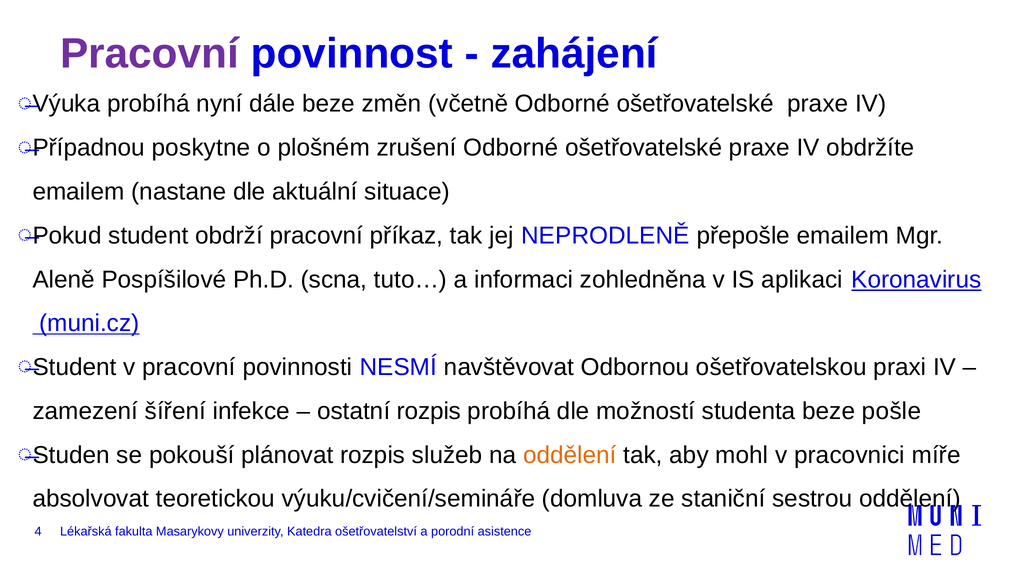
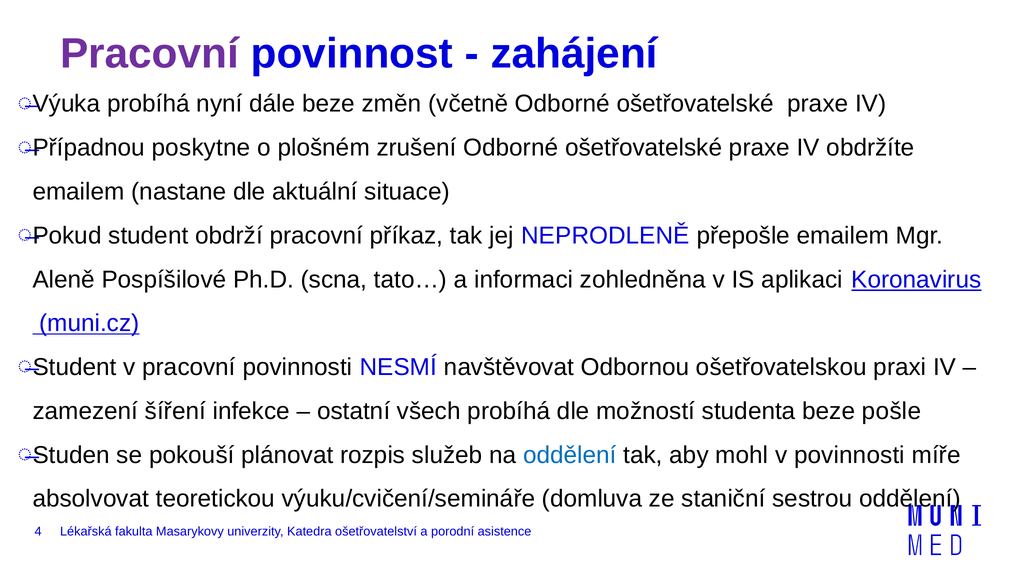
tuto…: tuto… -> tato…
ostatní rozpis: rozpis -> všech
oddělení at (570, 455) colour: orange -> blue
v pracovnici: pracovnici -> povinnosti
